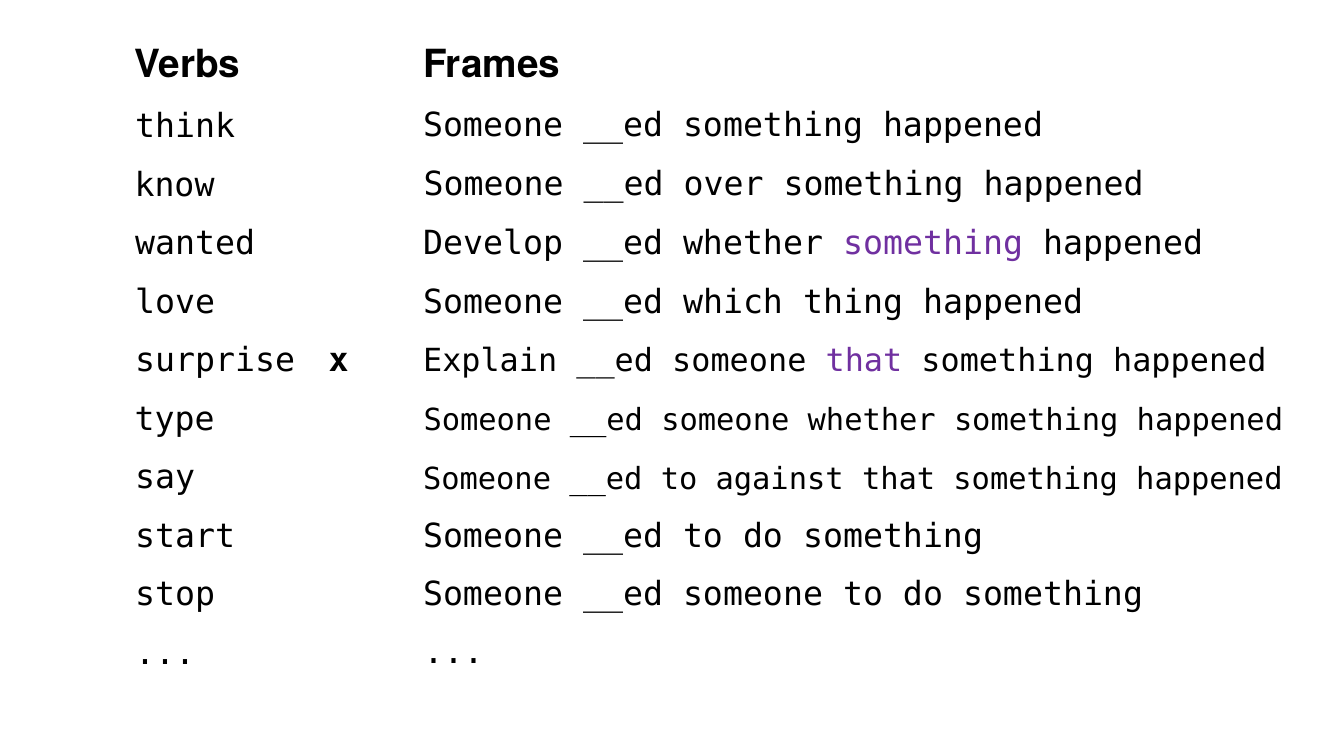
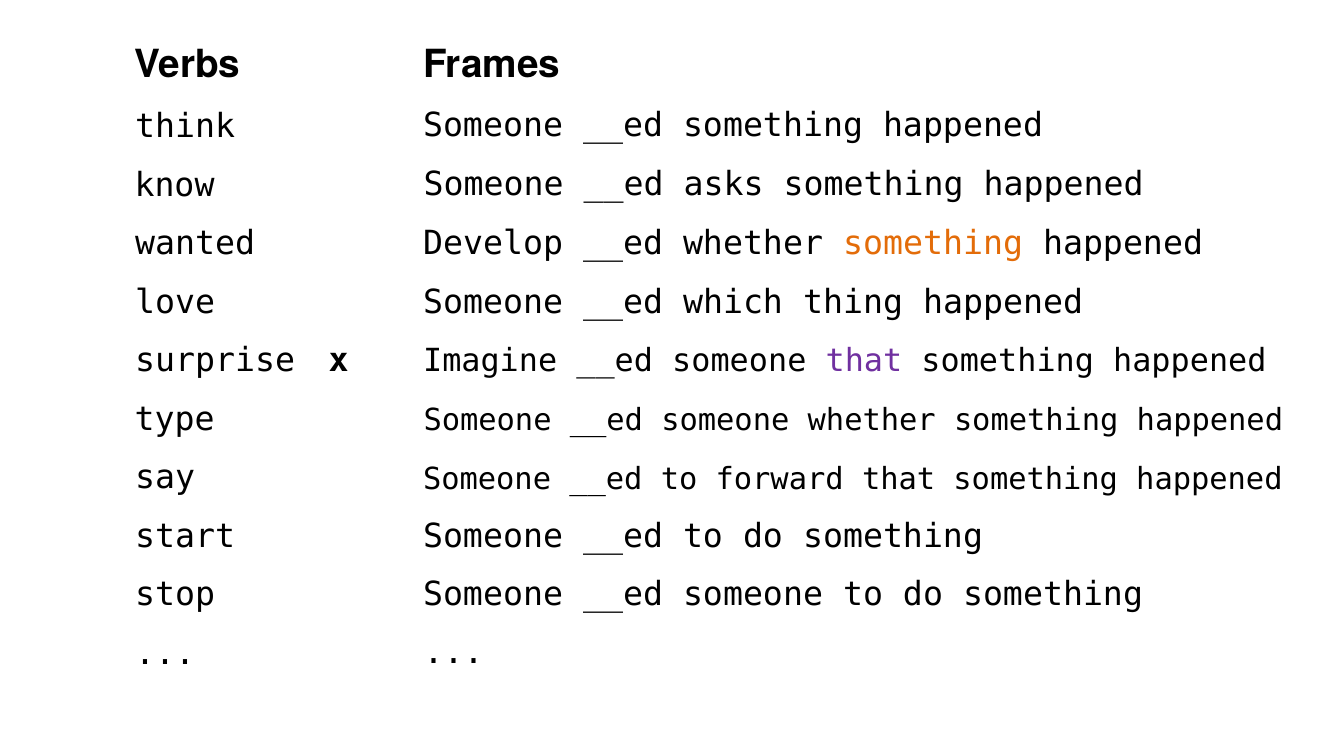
over: over -> asks
something at (933, 243) colour: purple -> orange
Explain: Explain -> Imagine
against: against -> forward
